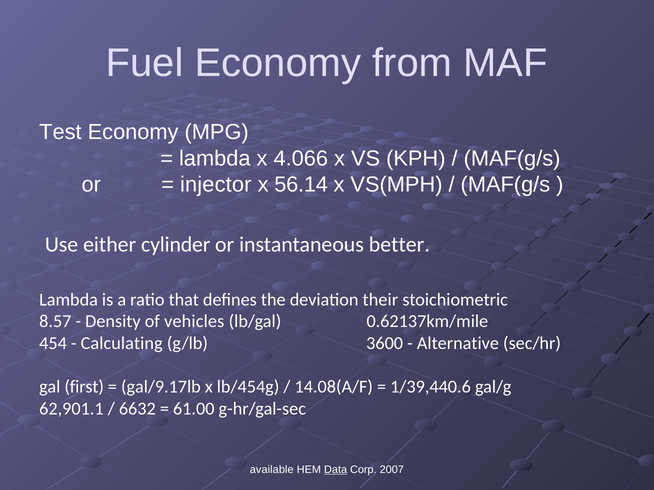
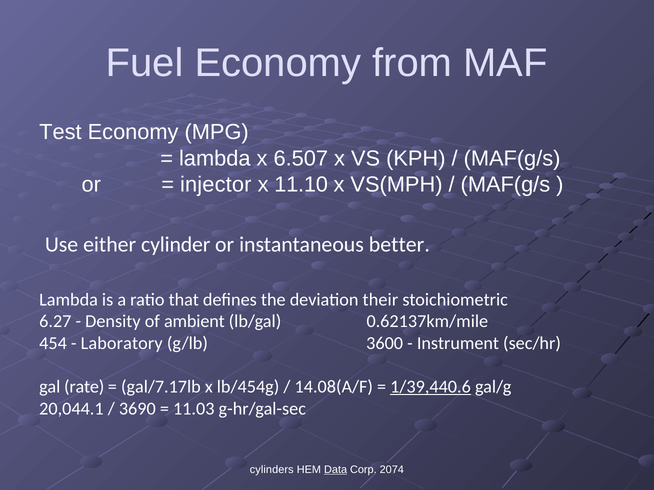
4.066: 4.066 -> 6.507
56.14: 56.14 -> 11.10
8.57: 8.57 -> 6.27
vehicles: vehicles -> ambient
Calculating: Calculating -> Laboratory
Alternative: Alternative -> Instrument
first: first -> rate
gal/9.17lb: gal/9.17lb -> gal/7.17lb
1/39,440.6 underline: none -> present
62,901.1: 62,901.1 -> 20,044.1
6632: 6632 -> 3690
61.00: 61.00 -> 11.03
available: available -> cylinders
2007: 2007 -> 2074
